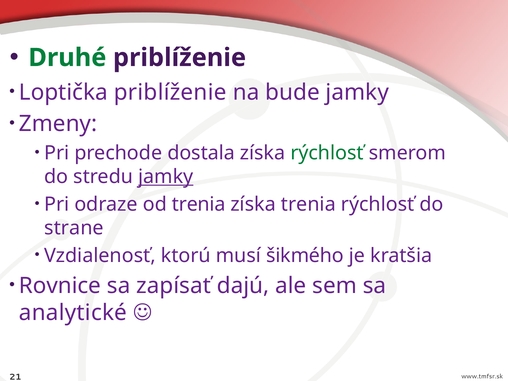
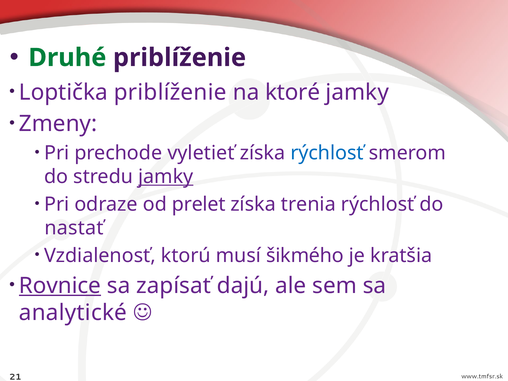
bude: bude -> ktoré
dostala: dostala -> vyletieť
rýchlosť at (327, 153) colour: green -> blue
od trenia: trenia -> prelet
strane: strane -> nastať
Rovnice underline: none -> present
